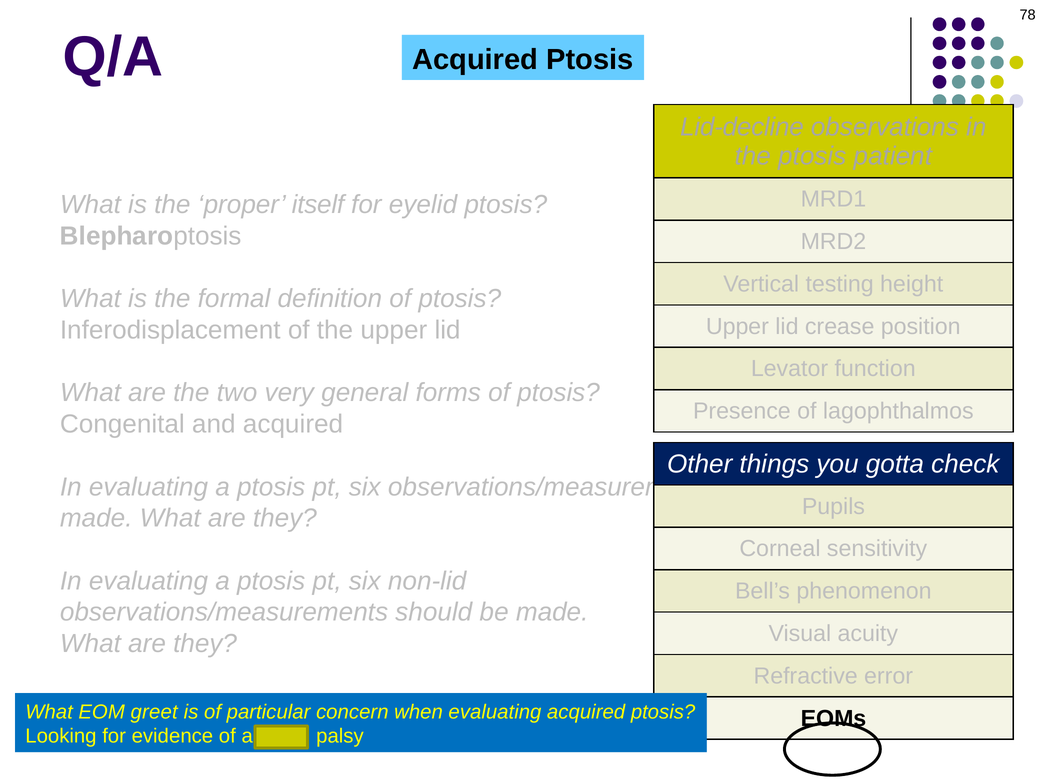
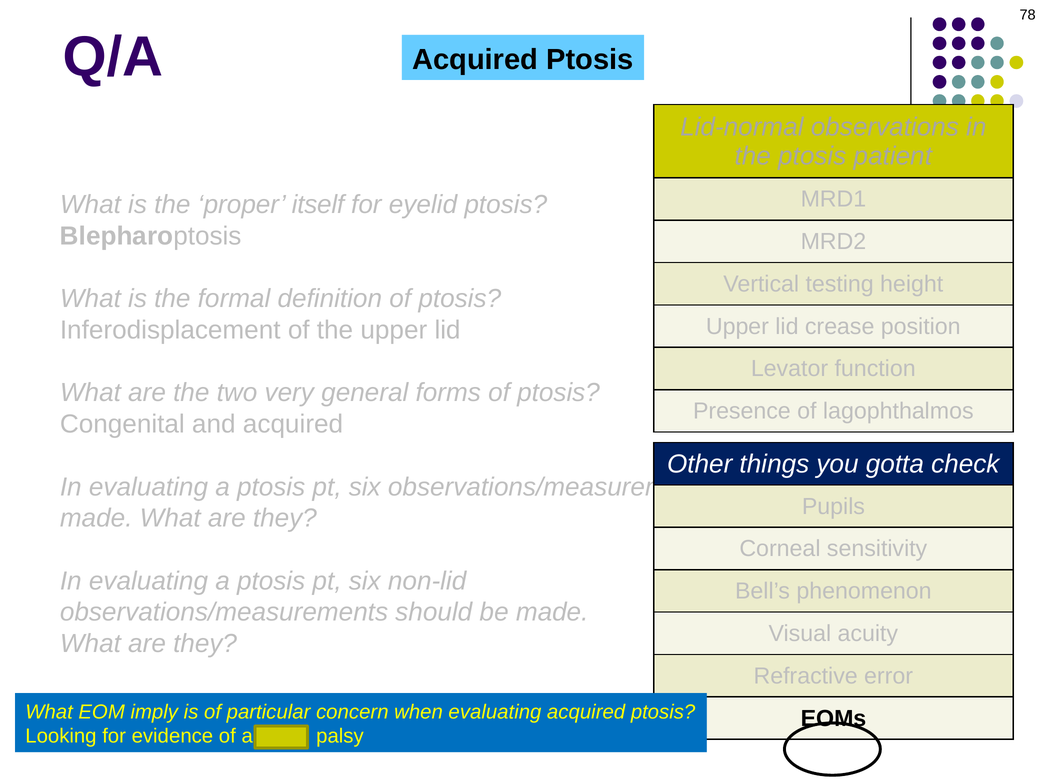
Lid-decline: Lid-decline -> Lid-normal
greet: greet -> imply
